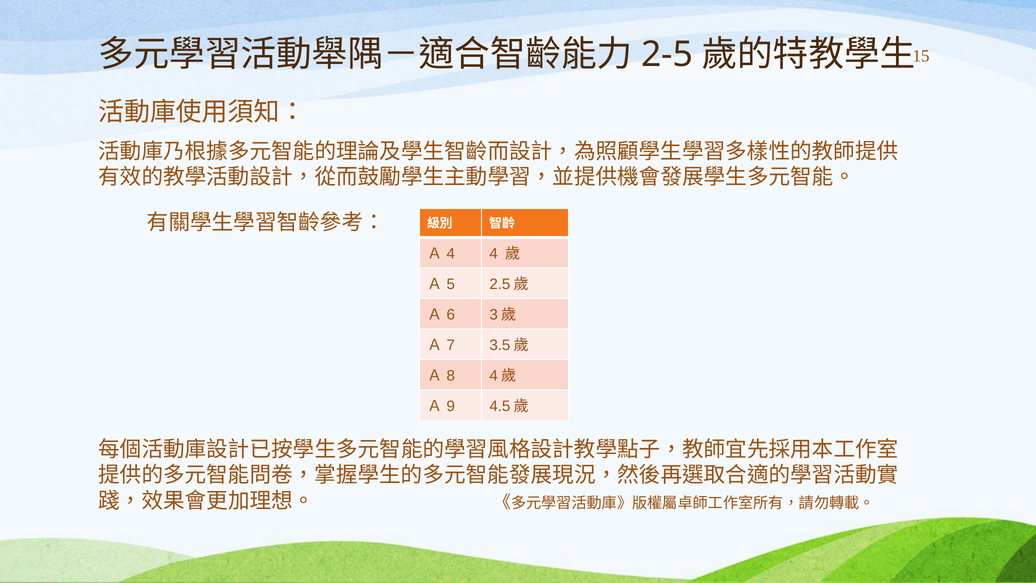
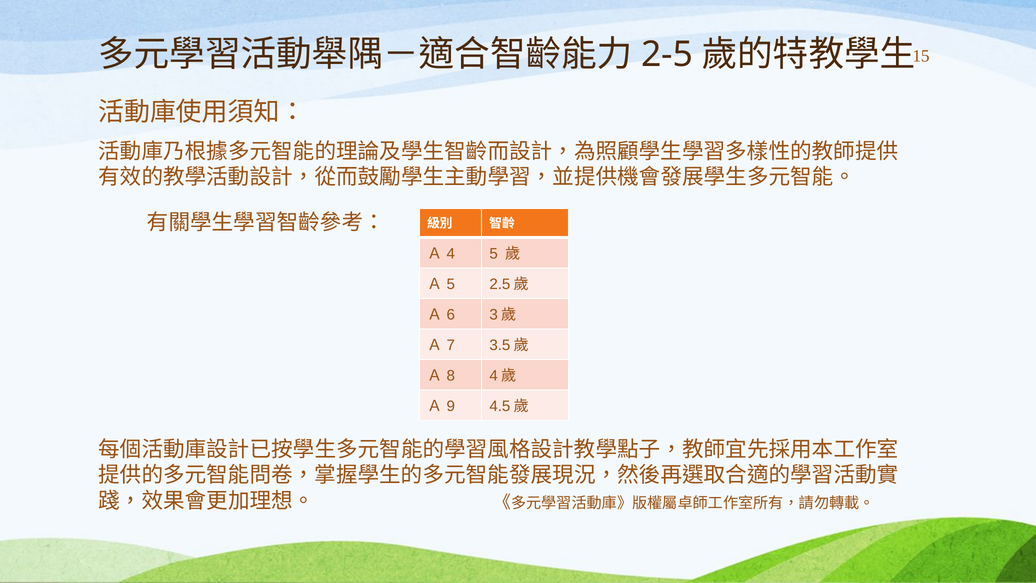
4 at (494, 254): 4 -> 5
